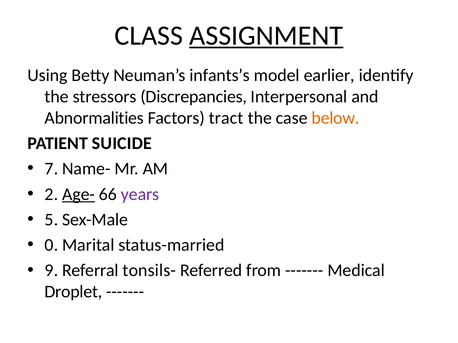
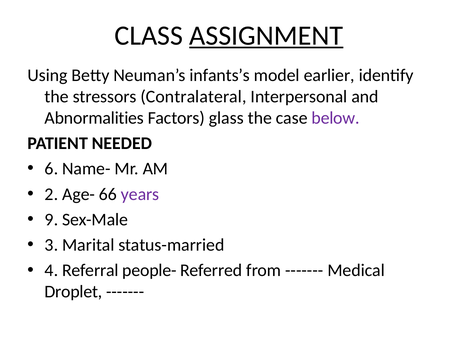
Discrepancies: Discrepancies -> Contralateral
tract: tract -> glass
below colour: orange -> purple
SUICIDE: SUICIDE -> NEEDED
7: 7 -> 6
Age- underline: present -> none
5: 5 -> 9
0: 0 -> 3
9: 9 -> 4
tonsils-: tonsils- -> people-
